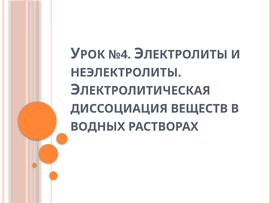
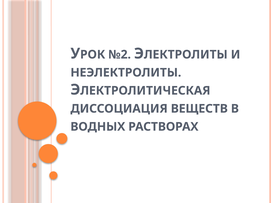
№4: №4 -> №2
